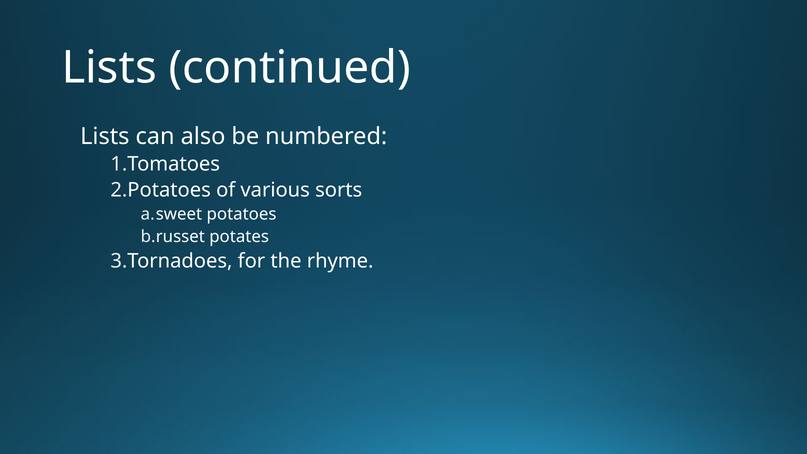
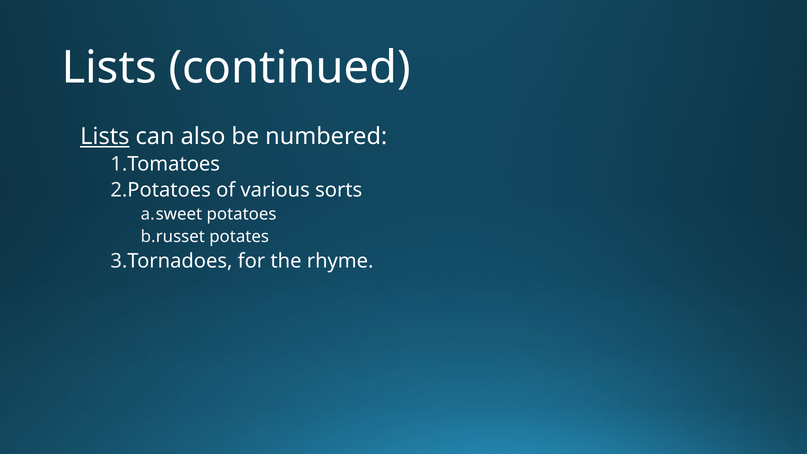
Lists at (105, 136) underline: none -> present
